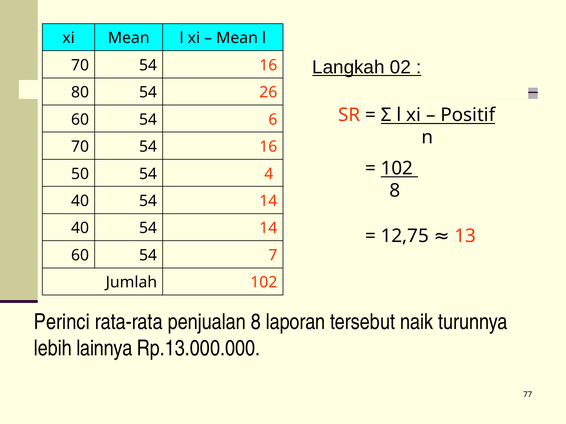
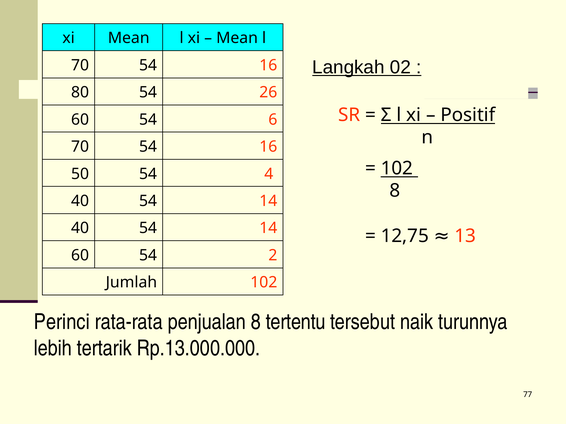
7: 7 -> 2
laporan: laporan -> tertentu
lainnya: lainnya -> tertarik
